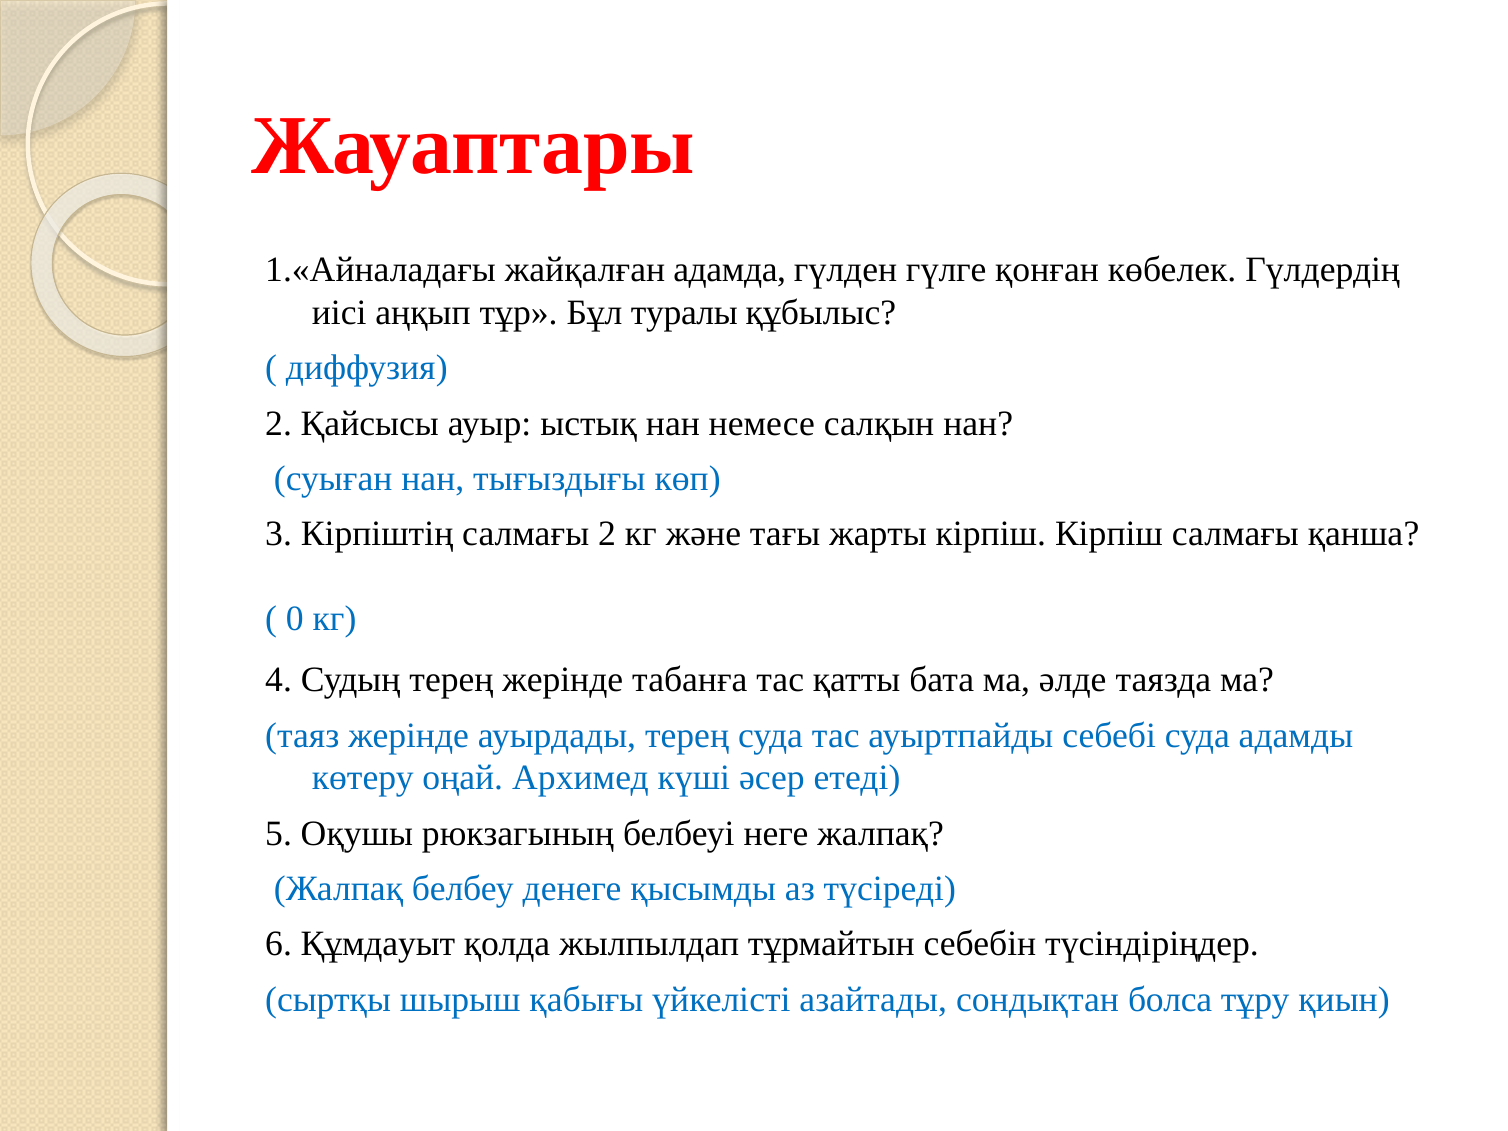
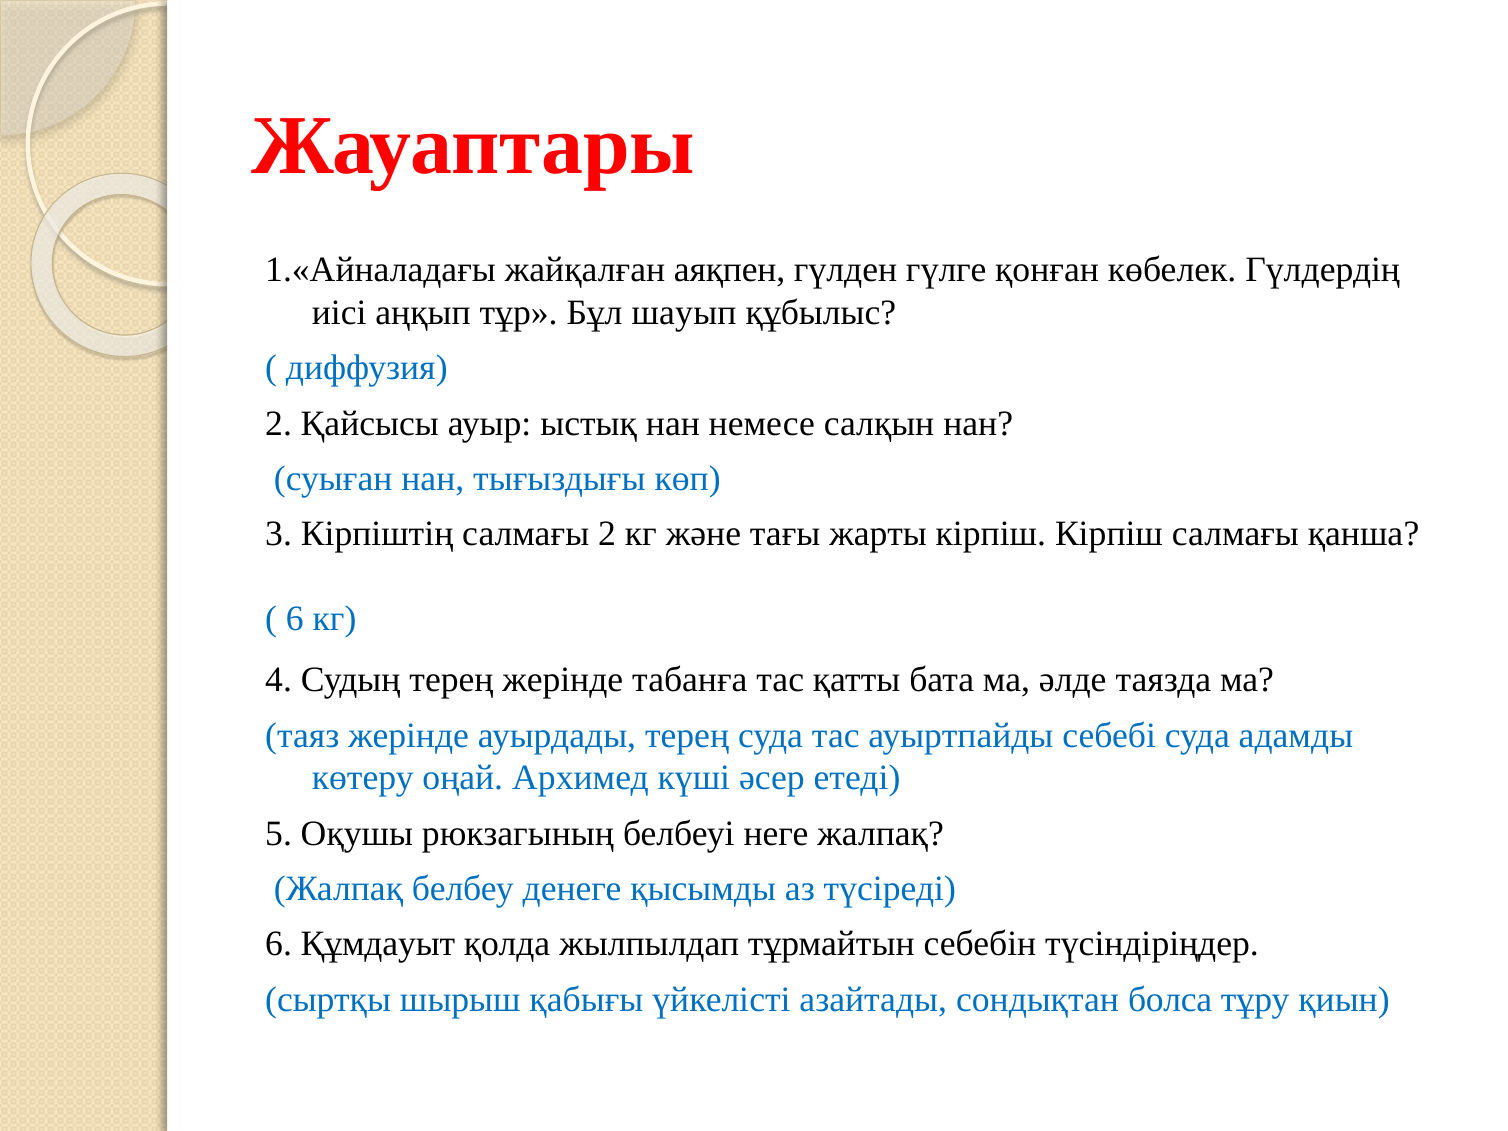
адамда: адамда -> аяқпен
туралы: туралы -> шауып
0 at (295, 619): 0 -> 6
